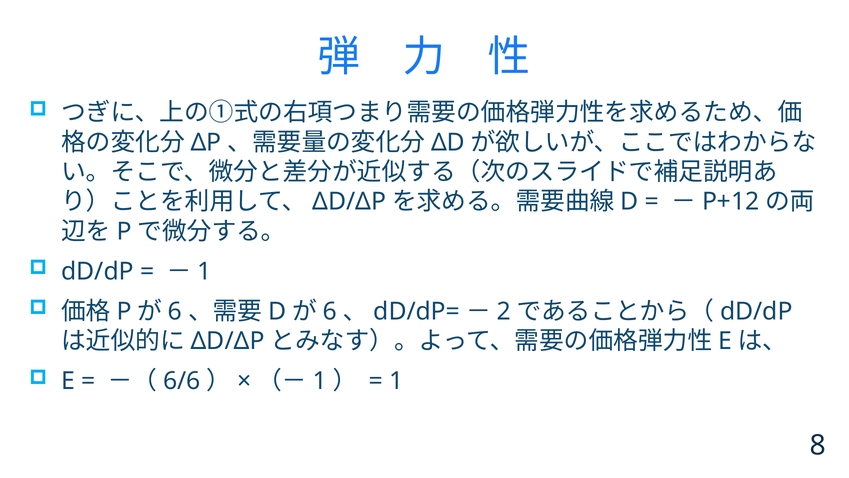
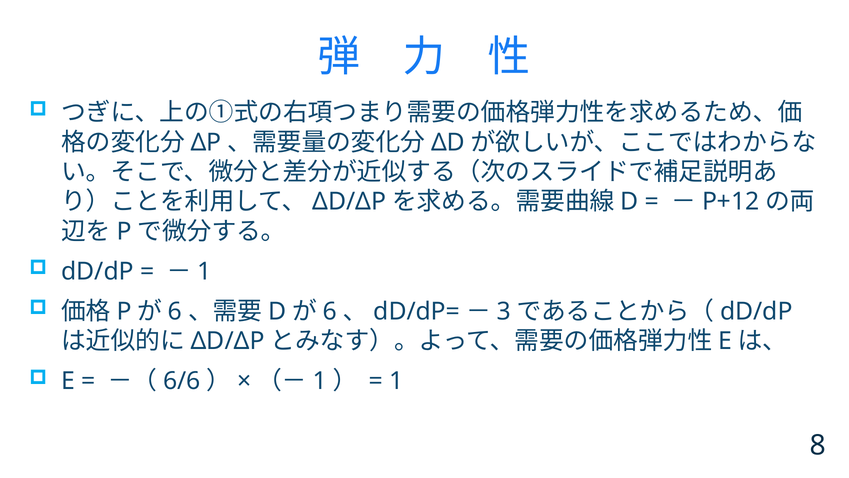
2: 2 -> 3
